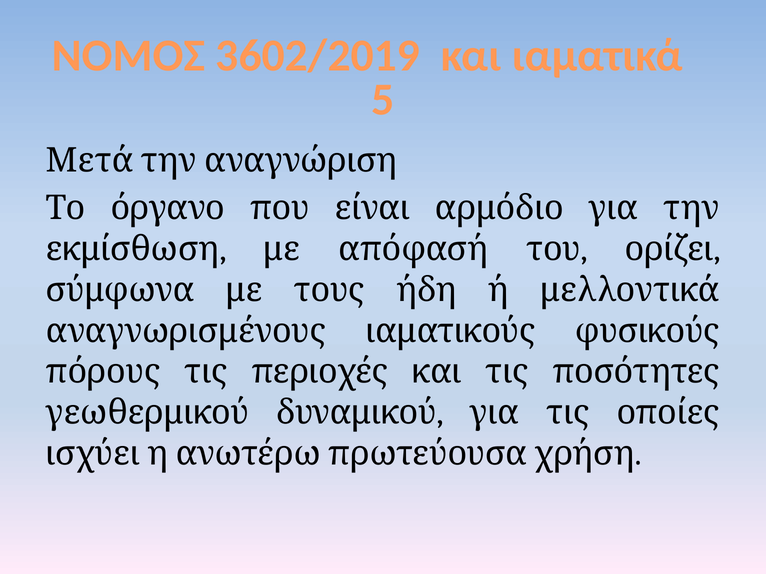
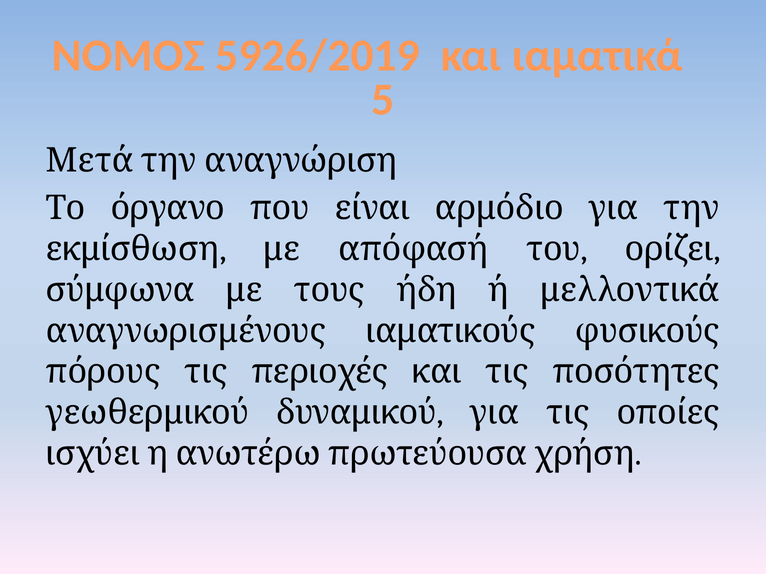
3602/2019: 3602/2019 -> 5926/2019
